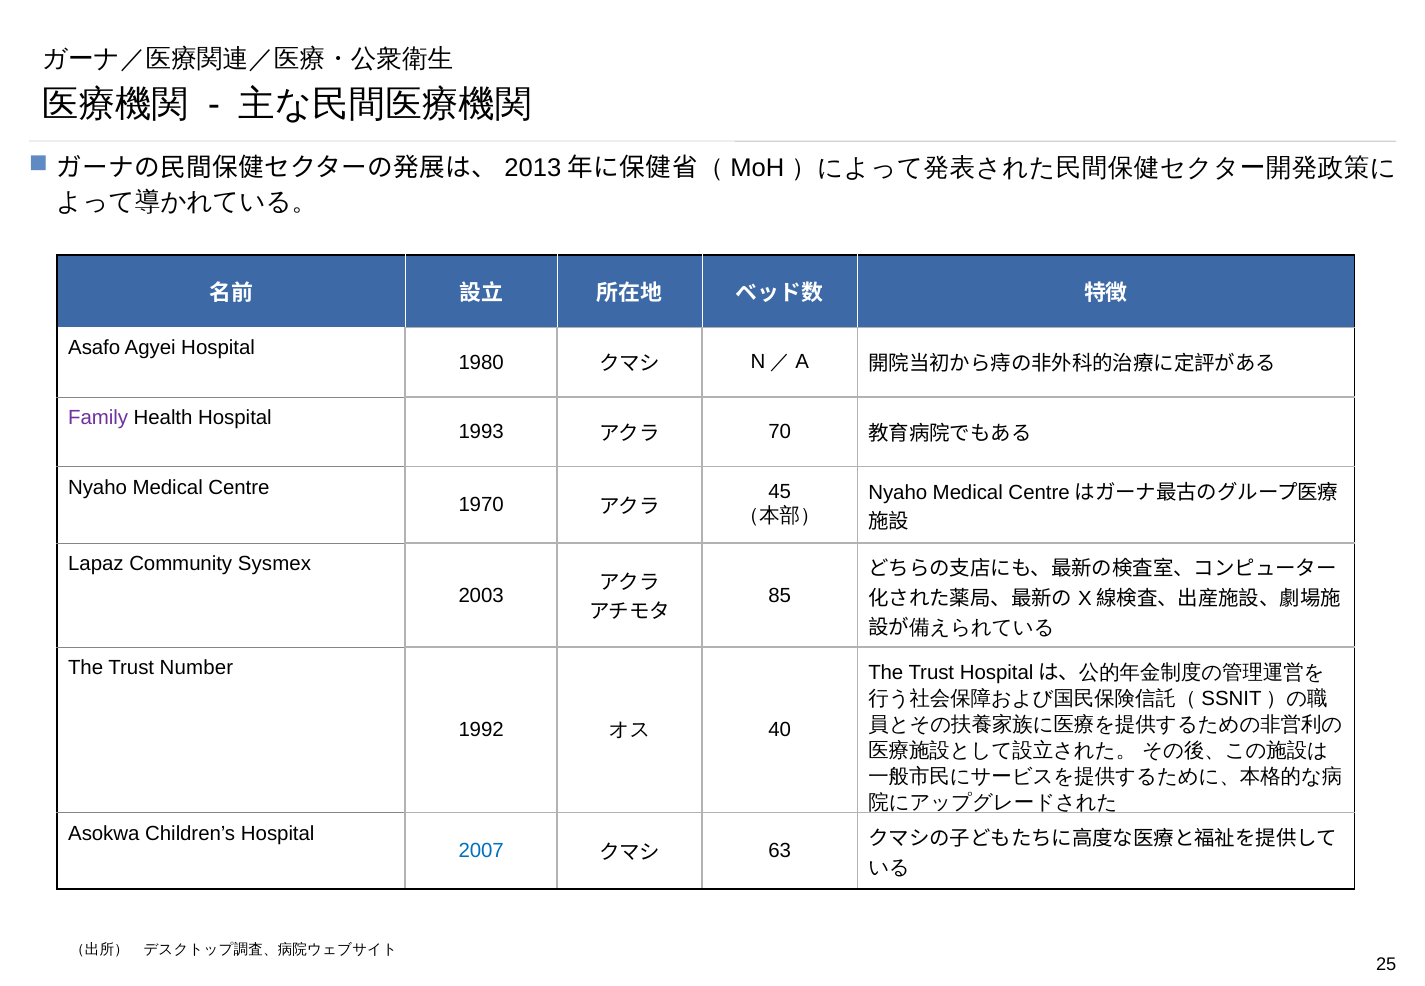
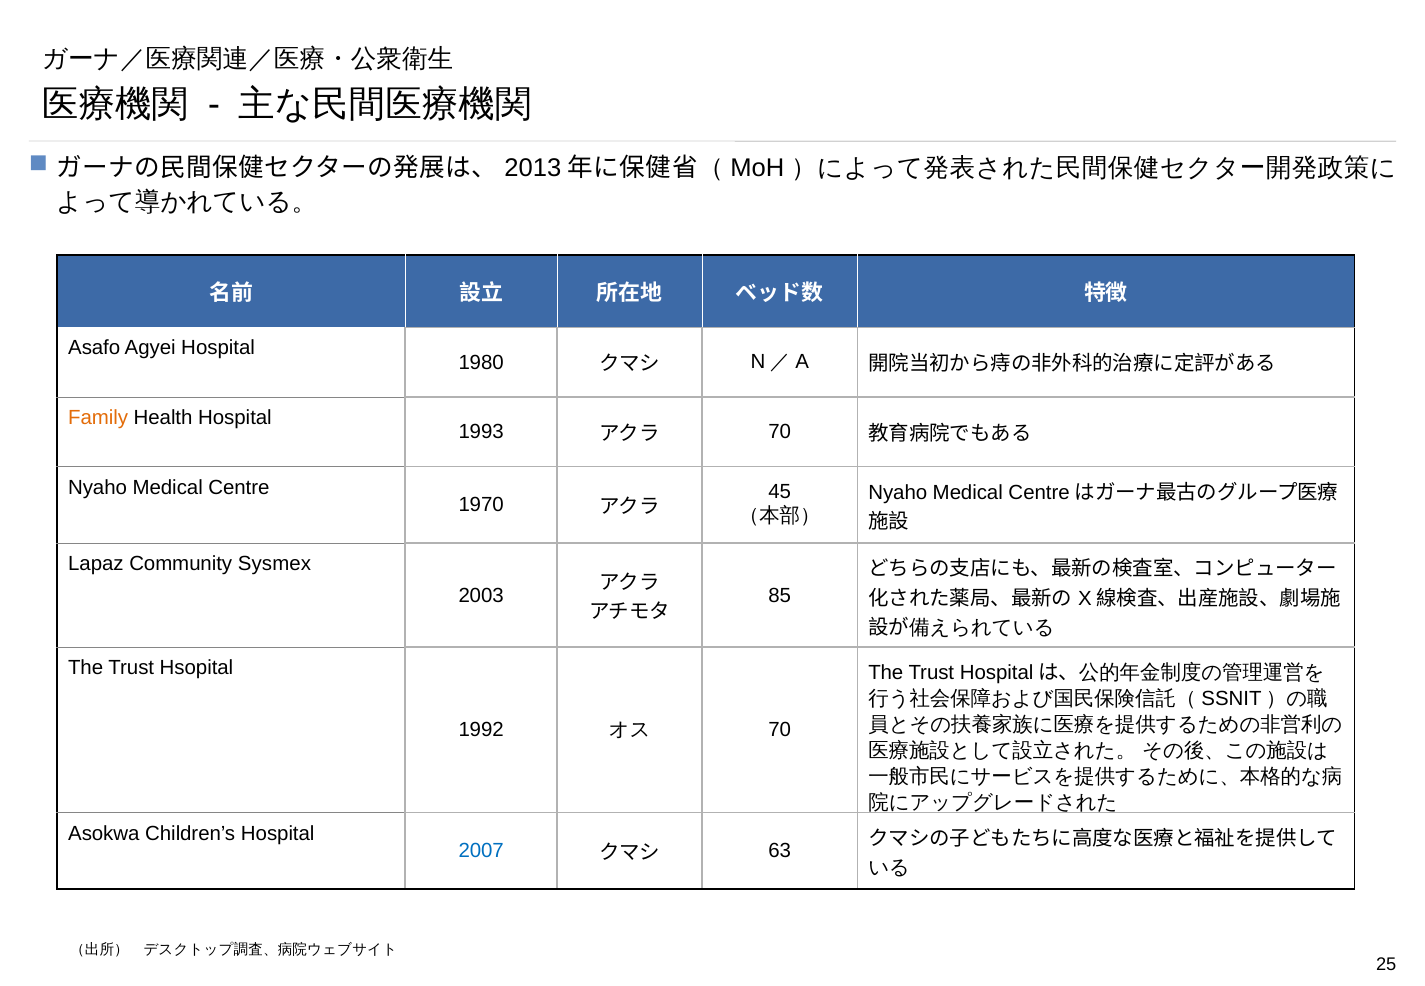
Family colour: purple -> orange
Number: Number -> Hsopital
40 at (780, 731): 40 -> 70
